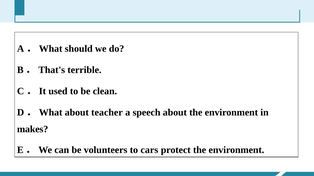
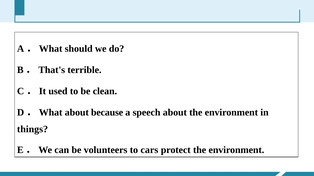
teacher: teacher -> because
makes: makes -> things
